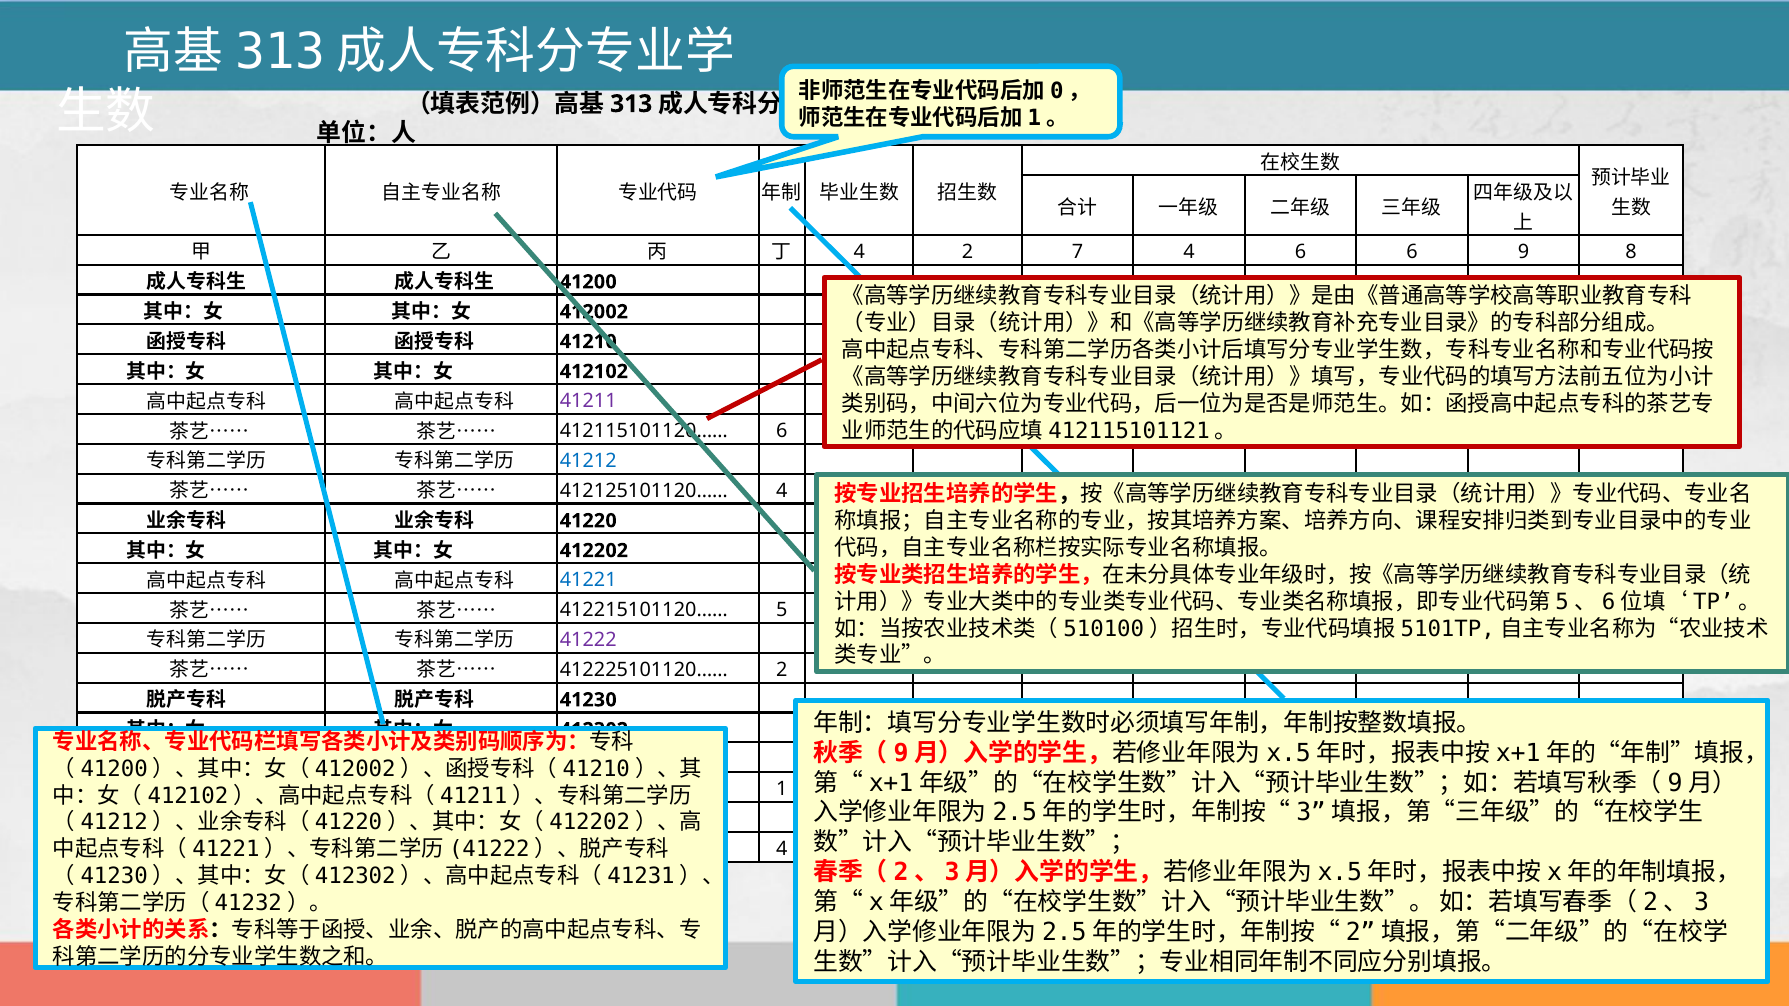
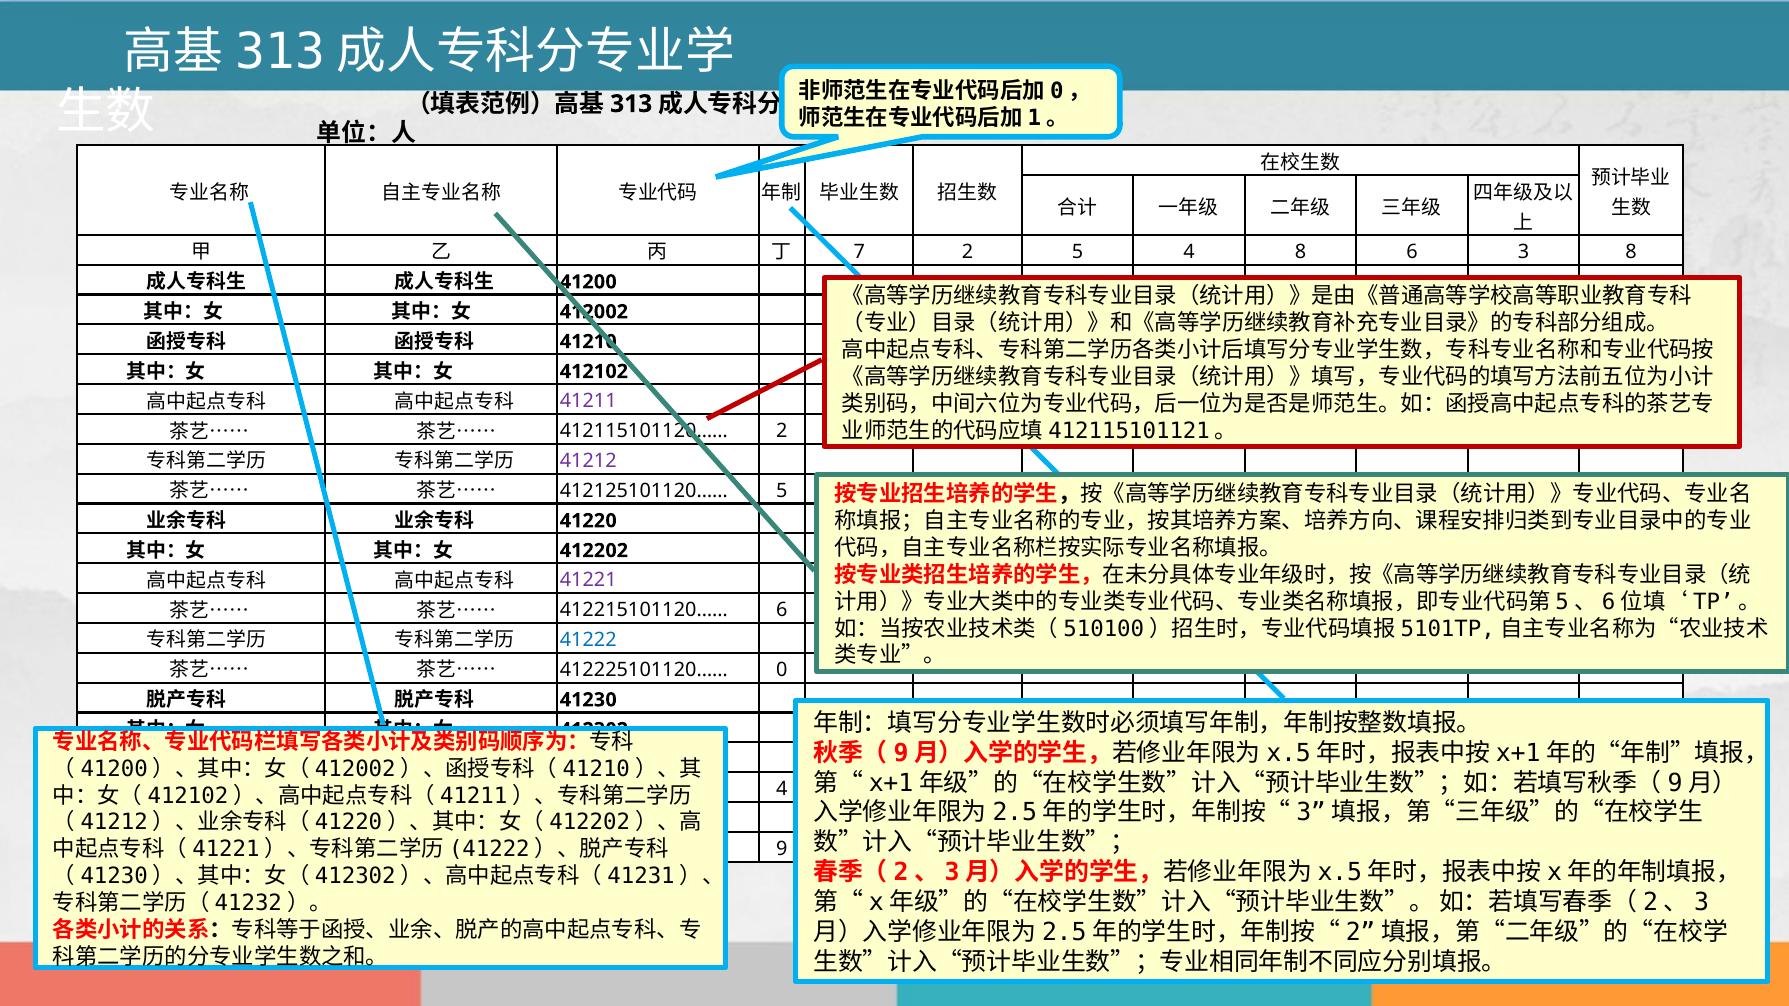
4 at (859, 252): 4 -> 7
2 7: 7 -> 5
4 6: 6 -> 8
9: 9 -> 3
412115101120…… 6: 6 -> 2
41212 colour: blue -> purple
412125101120…… 4: 4 -> 5
41221 colour: blue -> purple
412215101120…… 5: 5 -> 6
41222 colour: purple -> blue
412225101120…… 2: 2 -> 0
1 at (782, 790): 1 -> 4
4 at (782, 849): 4 -> 9
